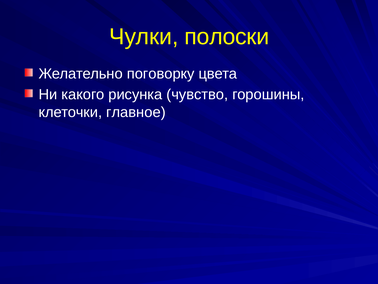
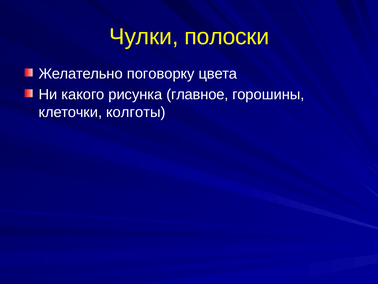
чувство: чувство -> главное
главное: главное -> колготы
